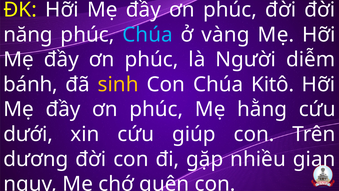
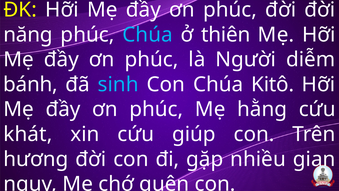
vàng: vàng -> thiên
sinh colour: yellow -> light blue
dưới: dưới -> khát
dương: dương -> hương
